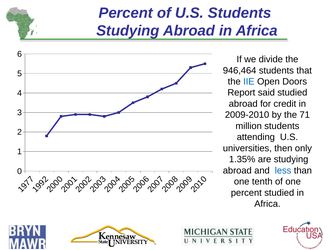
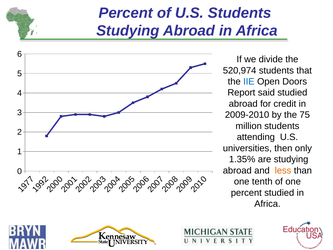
946,464: 946,464 -> 520,974
71: 71 -> 75
less colour: blue -> orange
